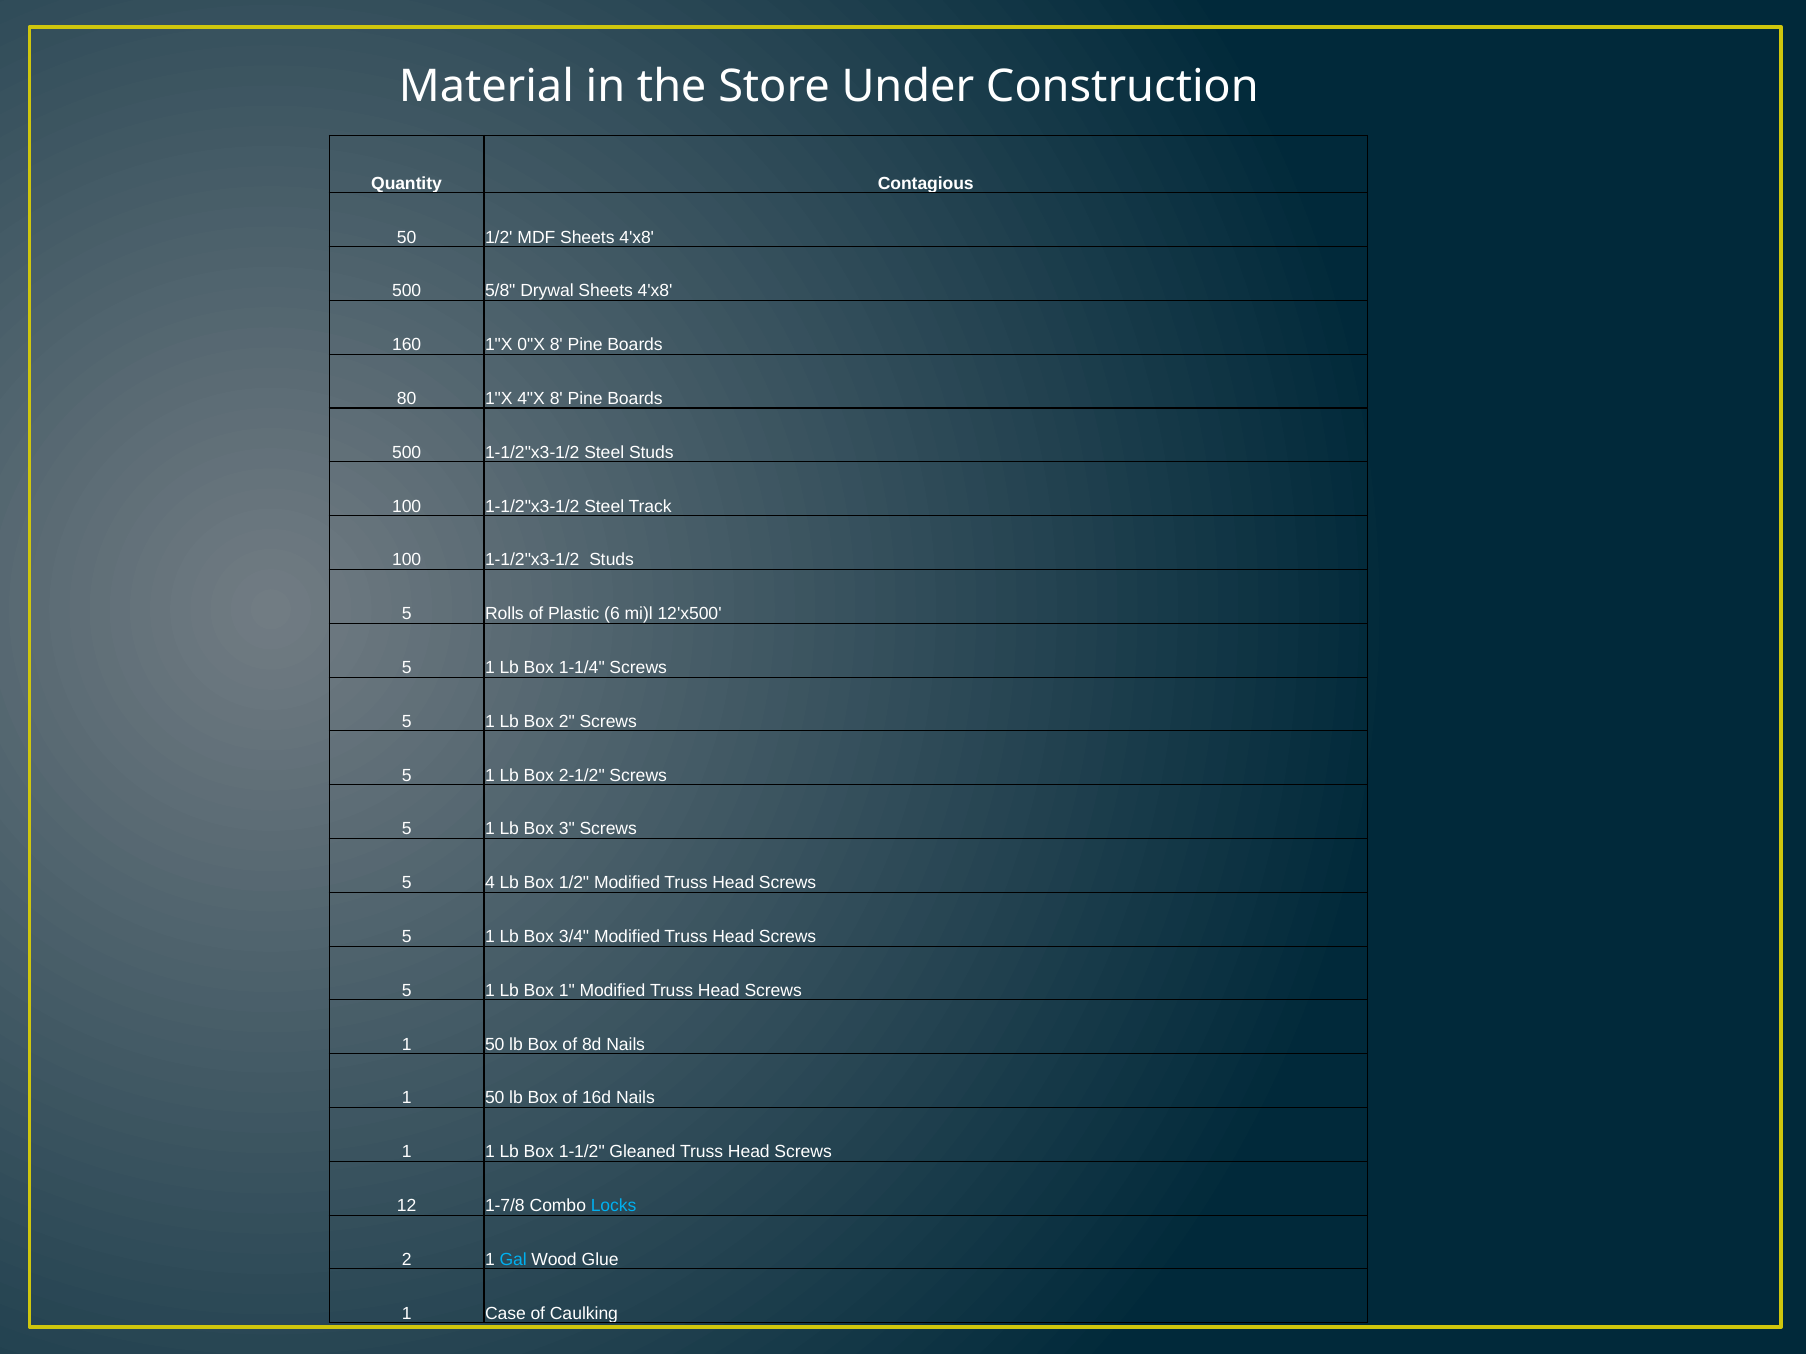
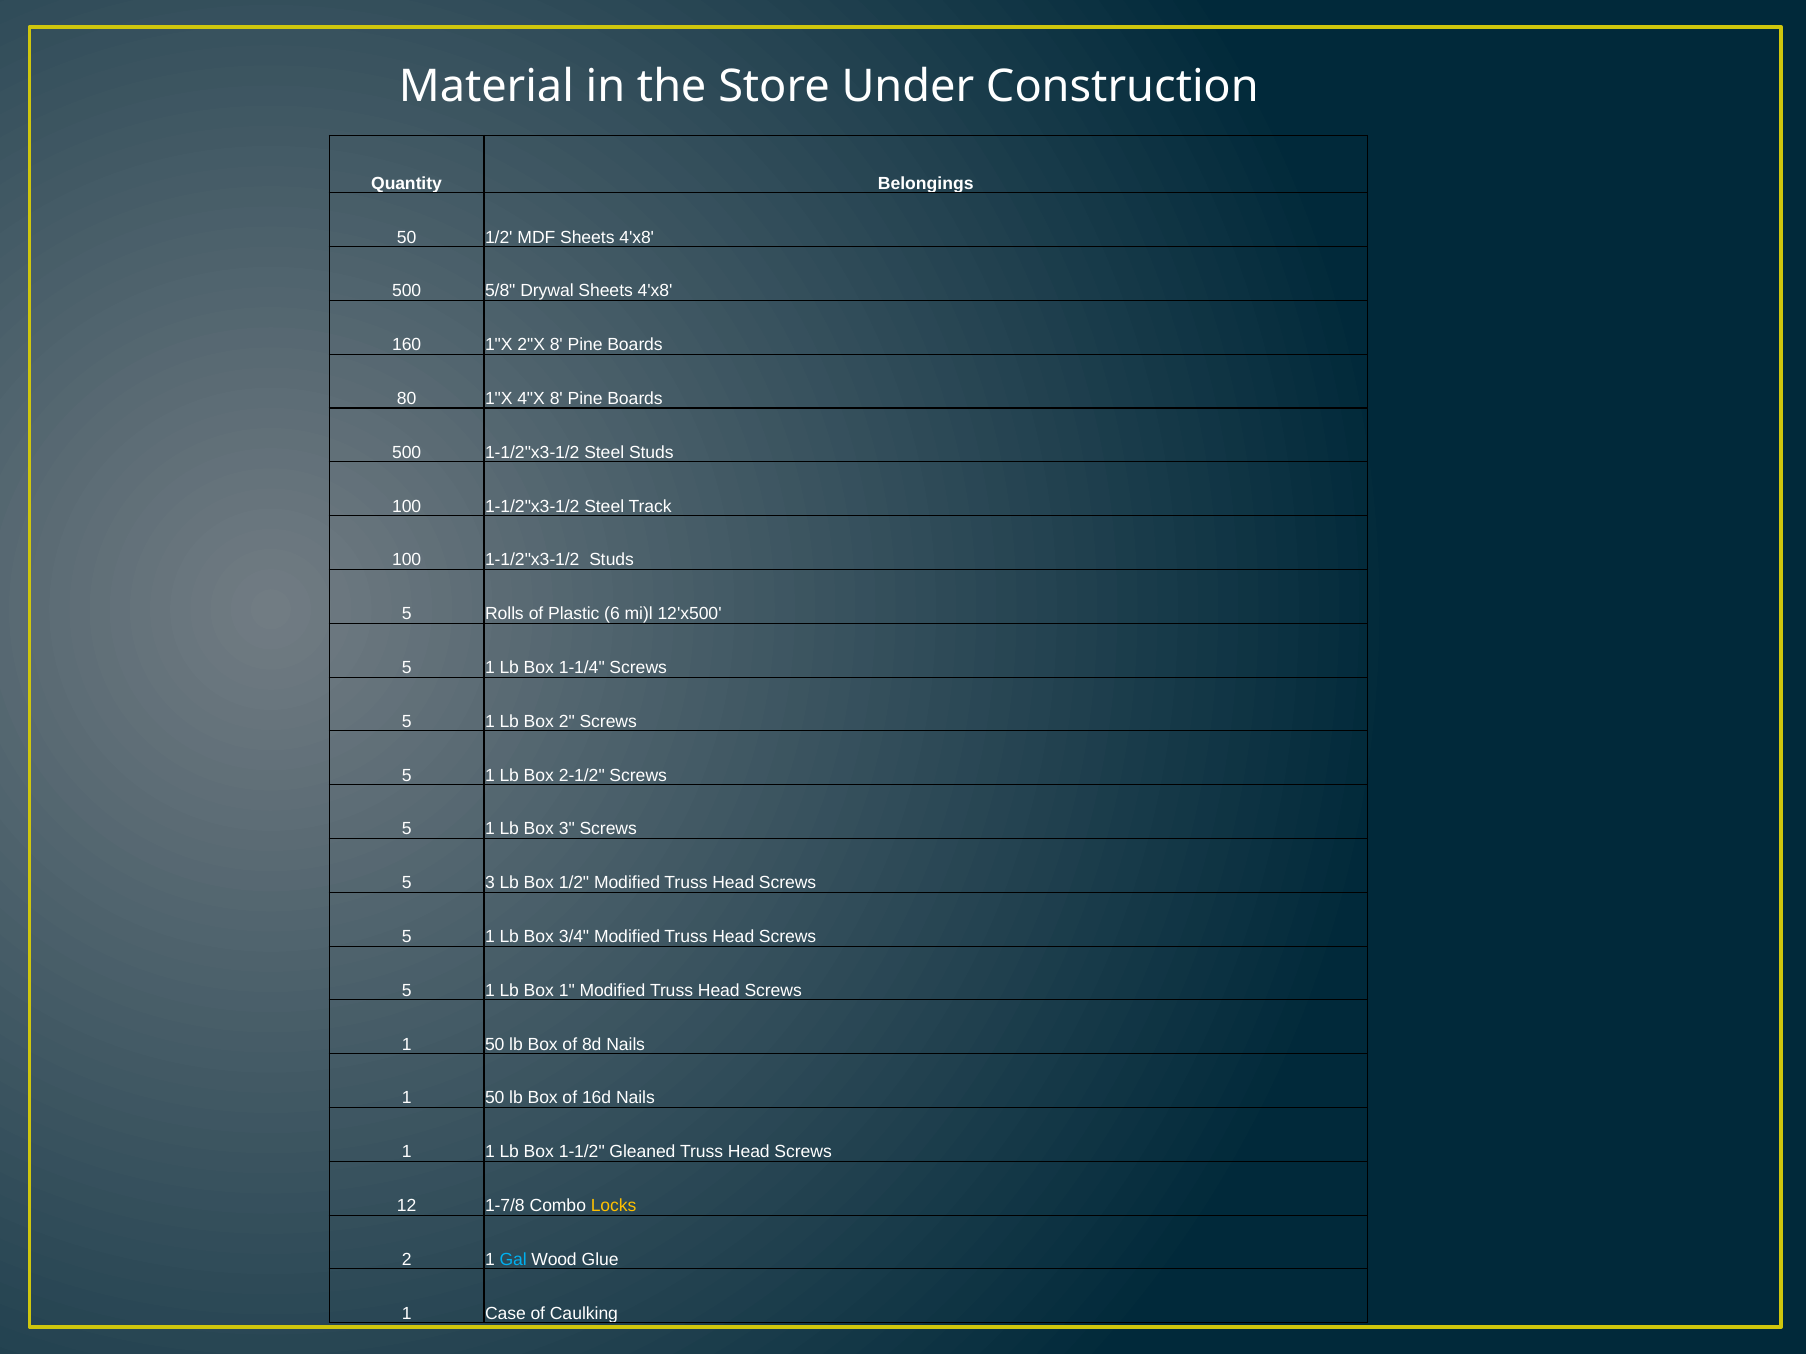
Contagious: Contagious -> Belongings
0"X: 0"X -> 2"X
5 4: 4 -> 3
Locks colour: light blue -> yellow
